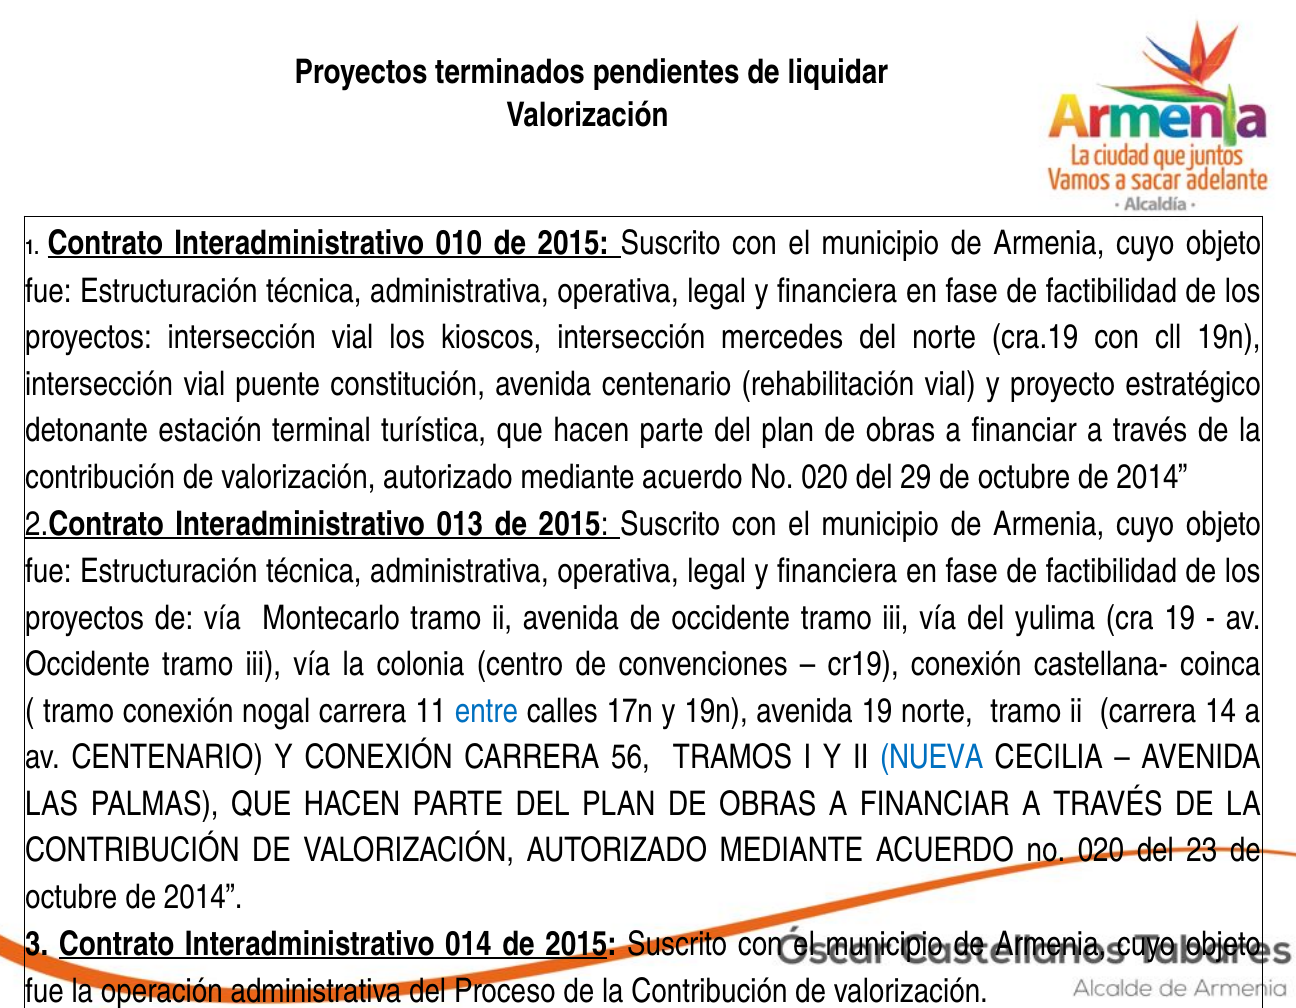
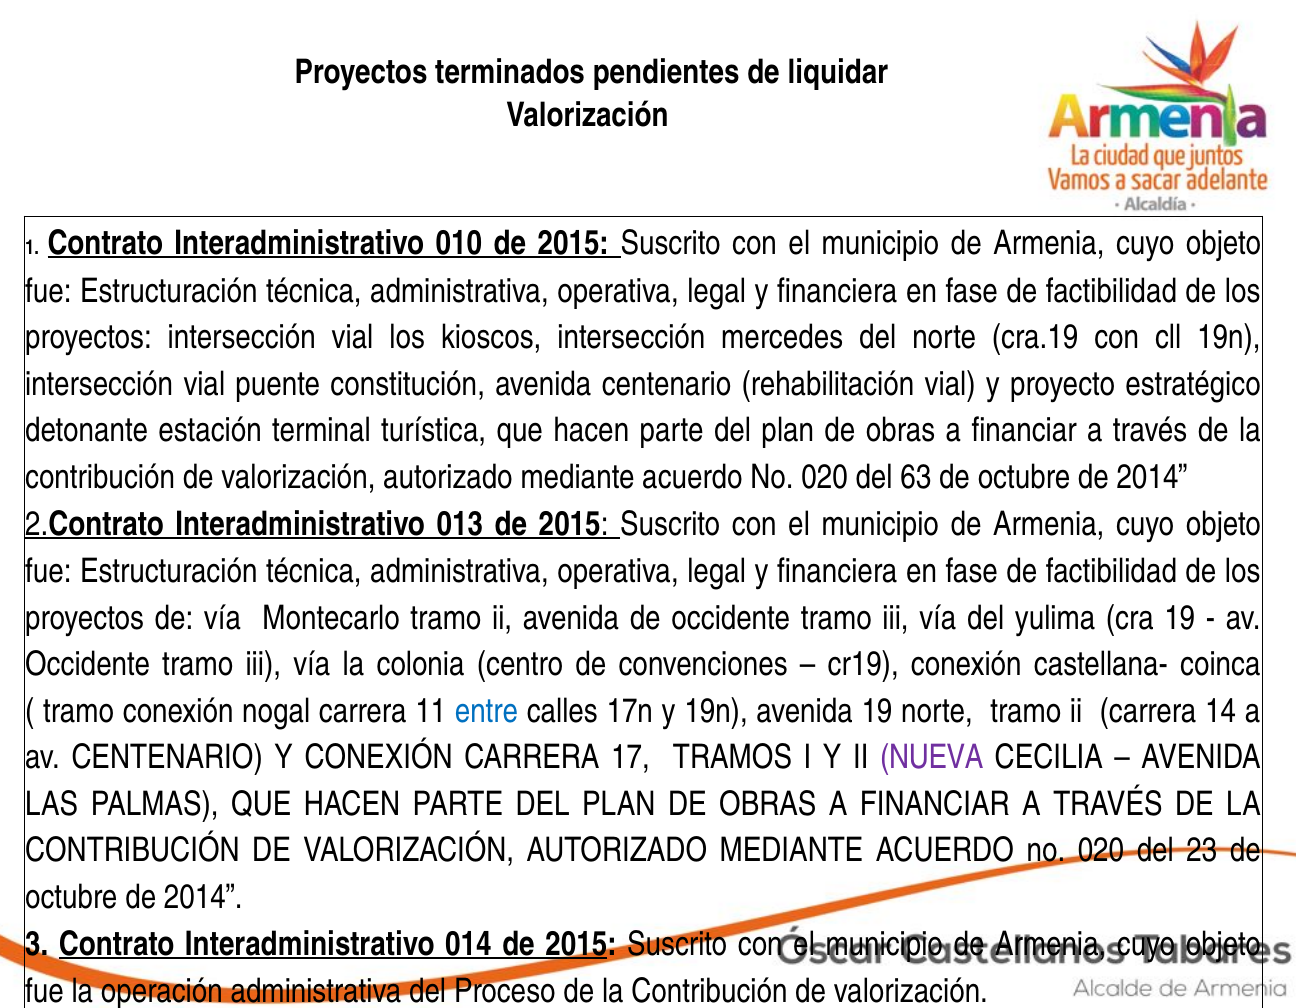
29: 29 -> 63
56: 56 -> 17
NUEVA colour: blue -> purple
